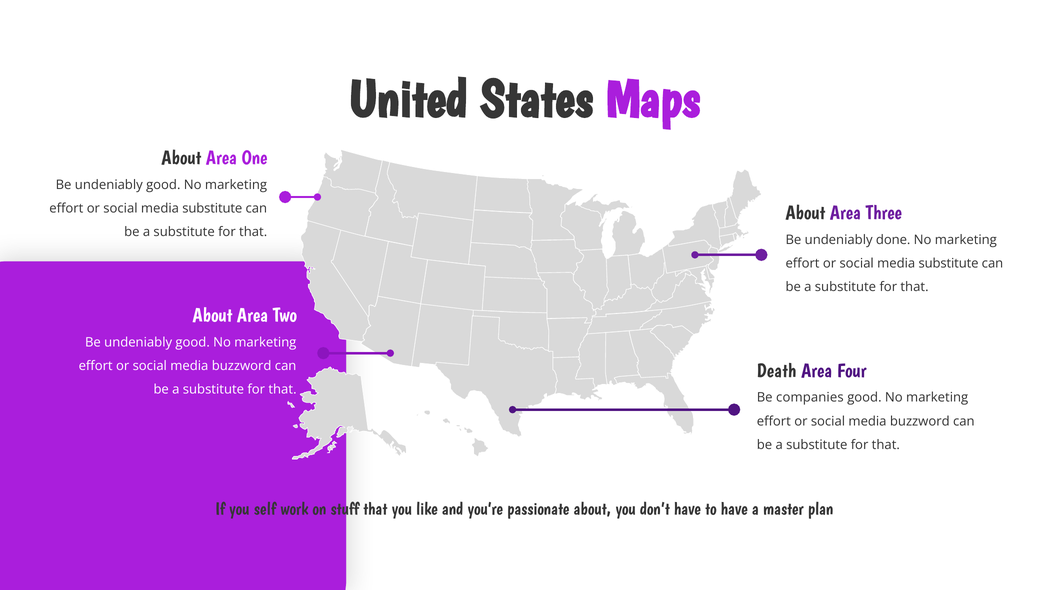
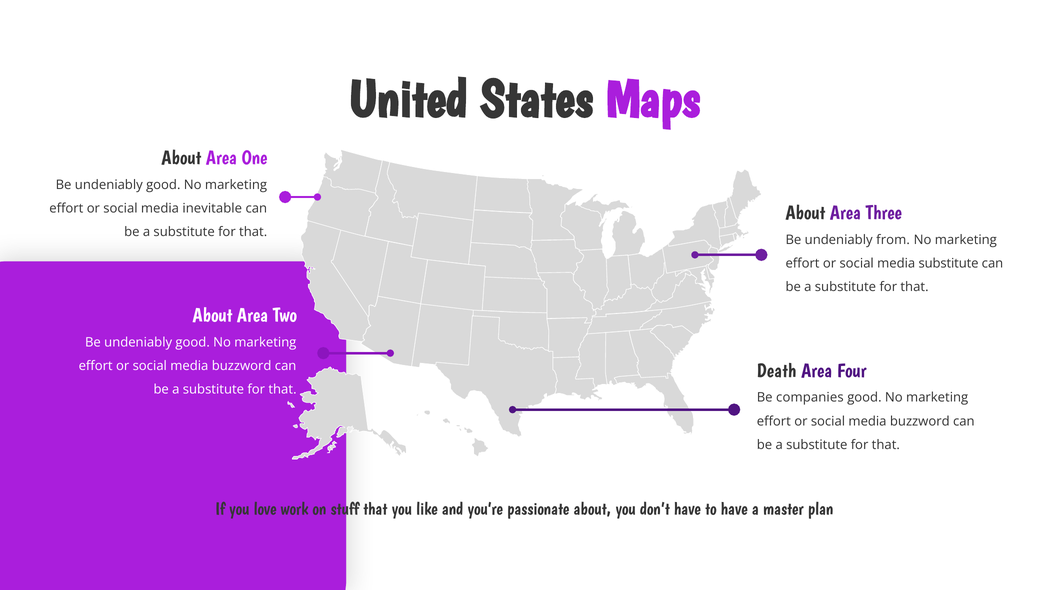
substitute at (212, 209): substitute -> inevitable
done: done -> from
self: self -> love
